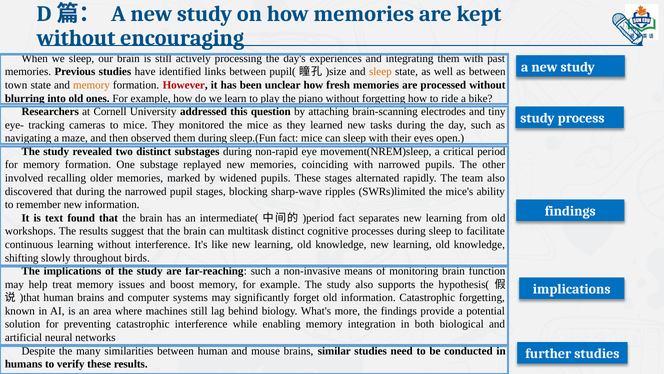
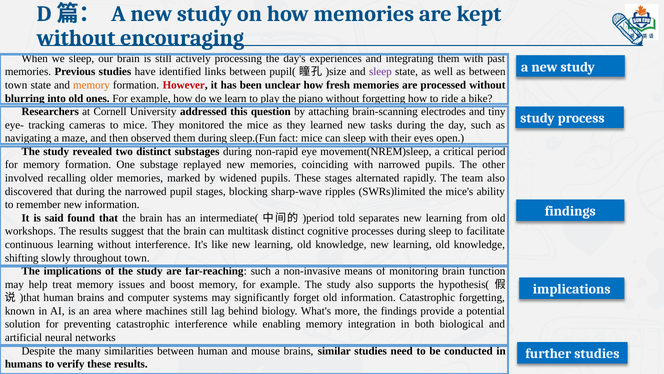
sleep at (380, 72) colour: orange -> purple
text: text -> said
fact at (347, 218): fact -> told
throughout birds: birds -> town
